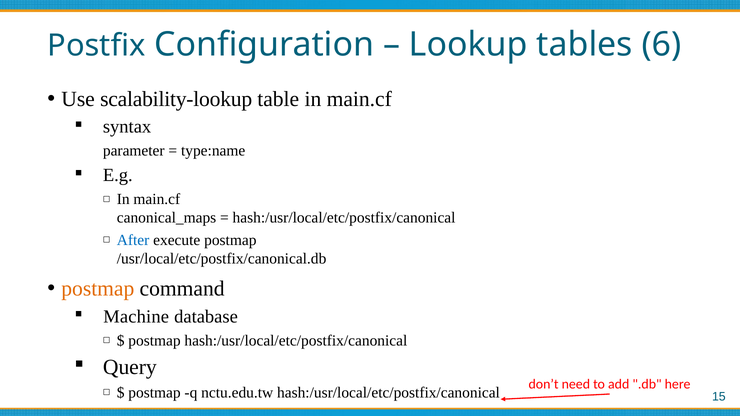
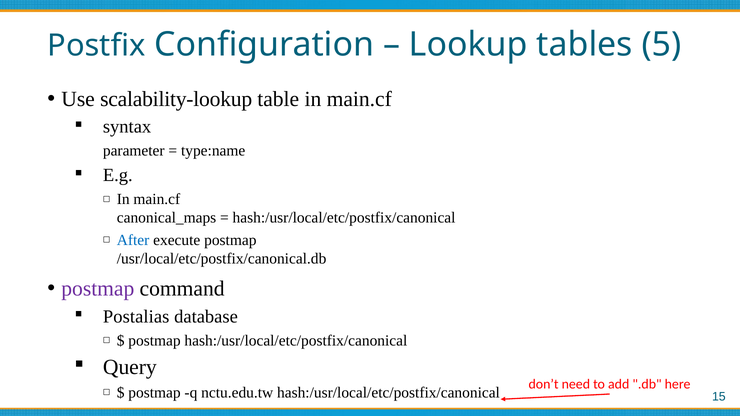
6: 6 -> 5
postmap at (98, 289) colour: orange -> purple
Machine: Machine -> Postalias
